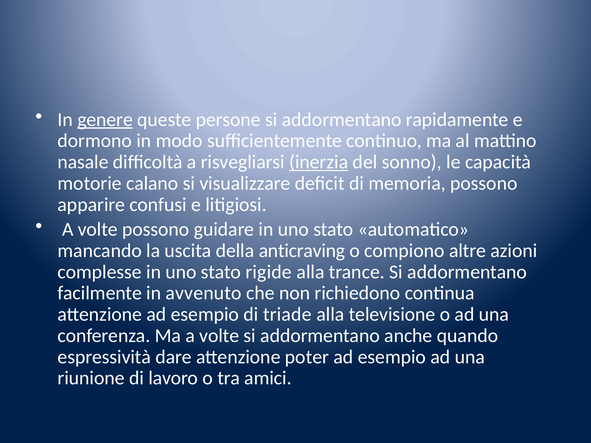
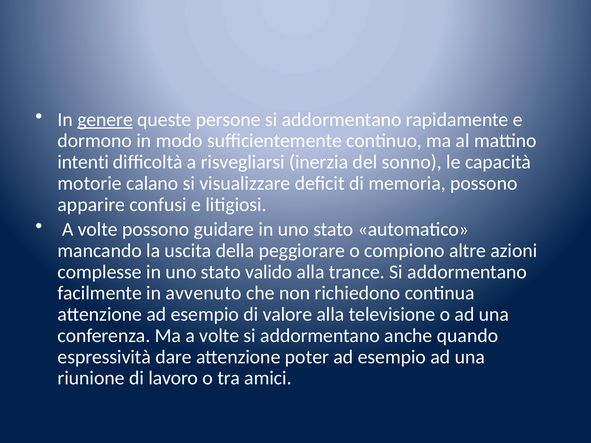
nasale: nasale -> intenti
inerzia underline: present -> none
anticraving: anticraving -> peggiorare
rigide: rigide -> valido
triade: triade -> valore
